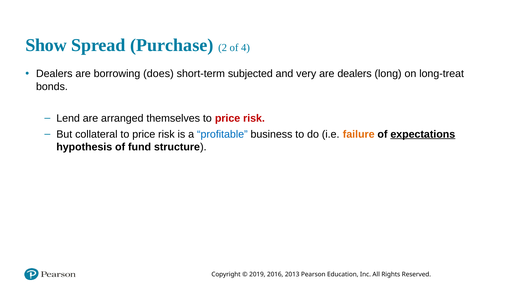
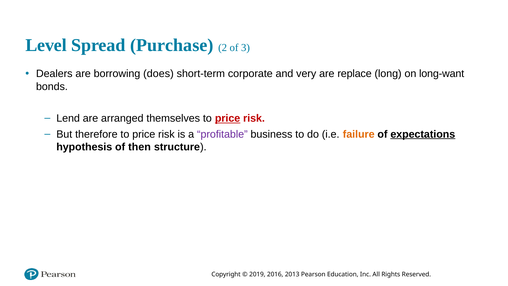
Show: Show -> Level
4: 4 -> 3
subjected: subjected -> corporate
are dealers: dealers -> replace
long-treat: long-treat -> long-want
price at (228, 118) underline: none -> present
collateral: collateral -> therefore
profitable colour: blue -> purple
fund: fund -> then
